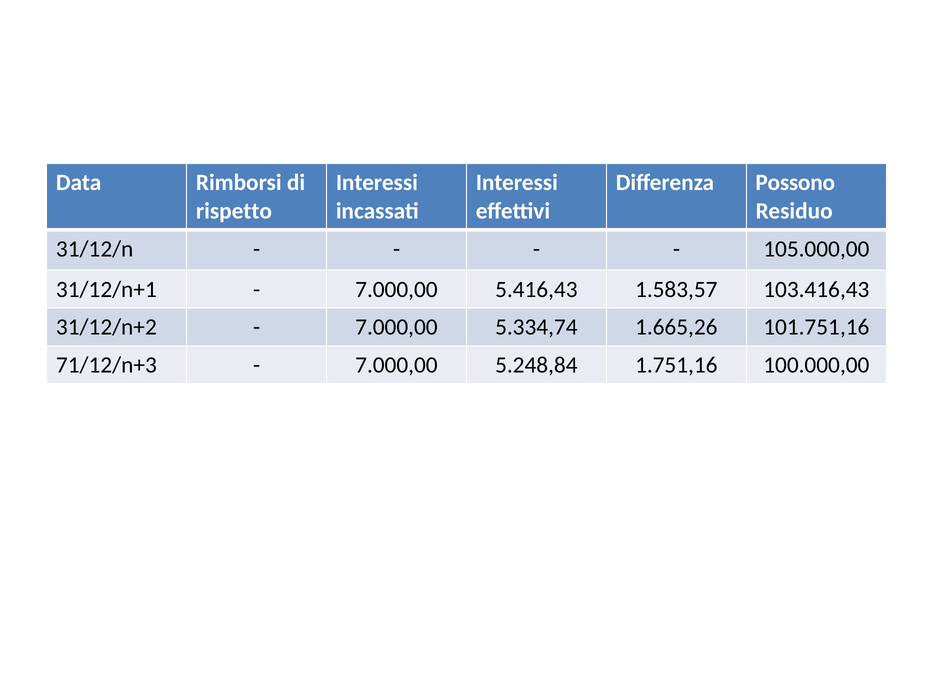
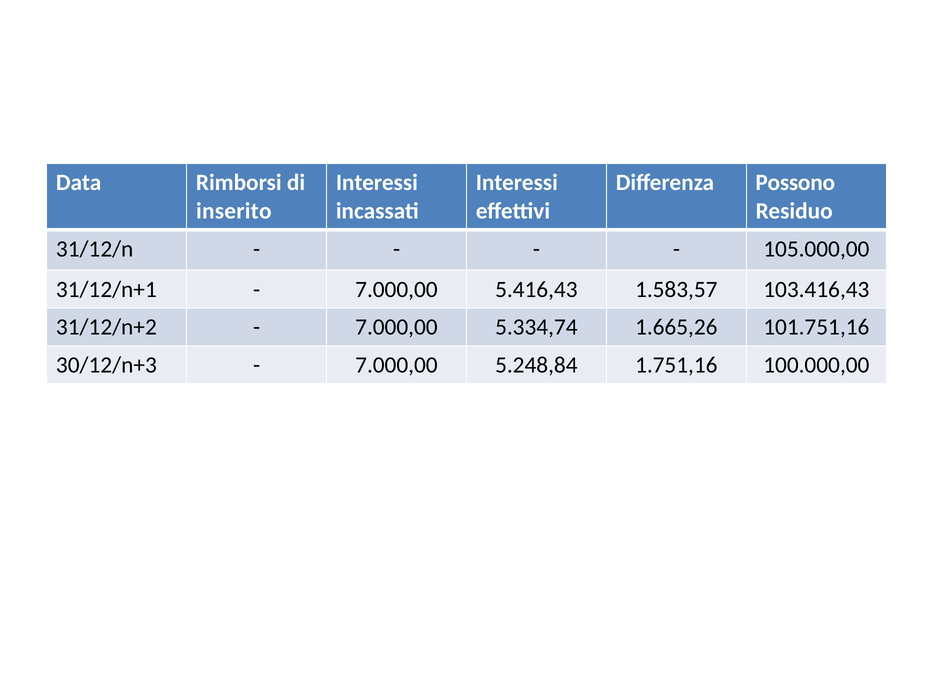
rispetto: rispetto -> inserito
71/12/n+3: 71/12/n+3 -> 30/12/n+3
